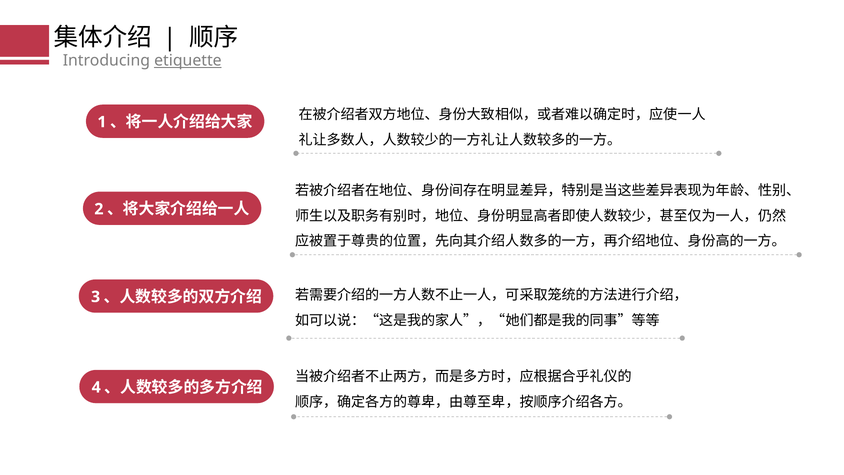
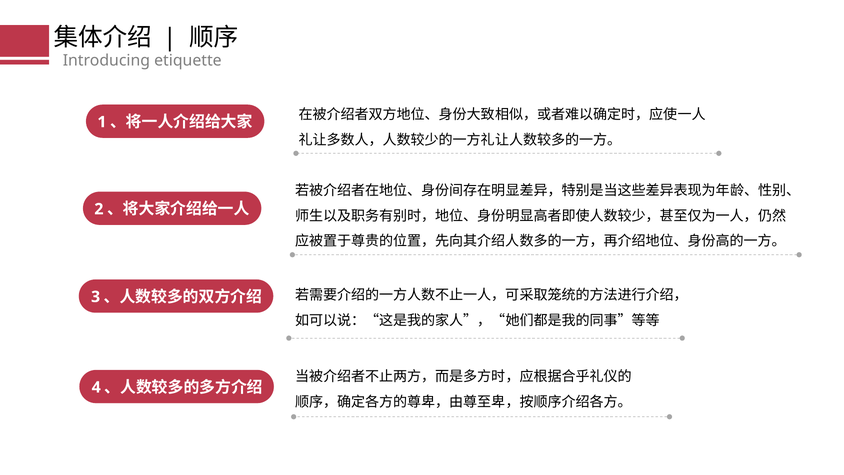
etiquette underline: present -> none
